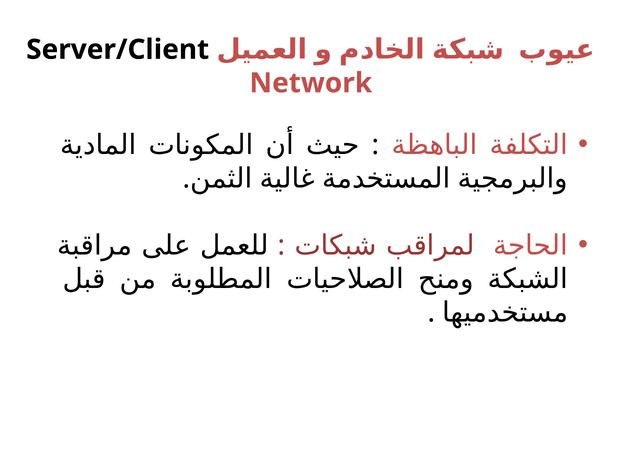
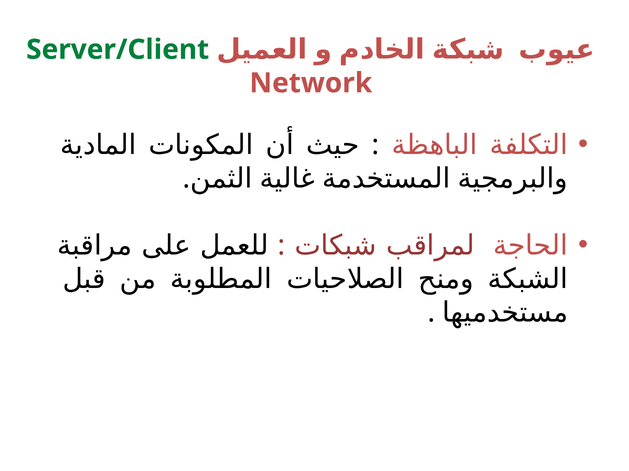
Server/Client colour: black -> green
